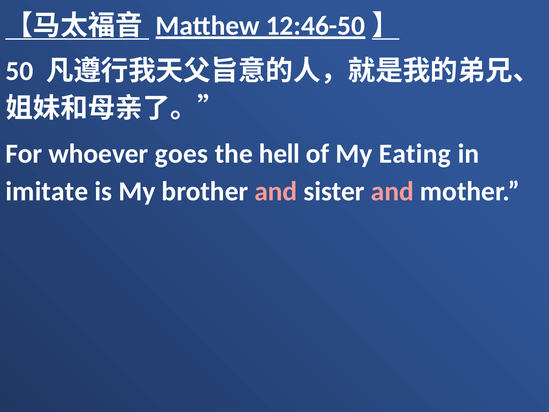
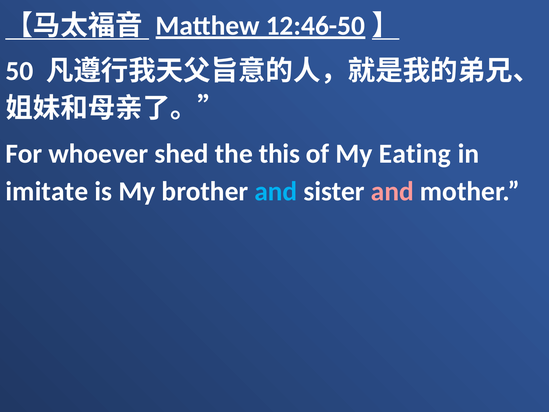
goes: goes -> shed
hell: hell -> this
and at (276, 191) colour: pink -> light blue
